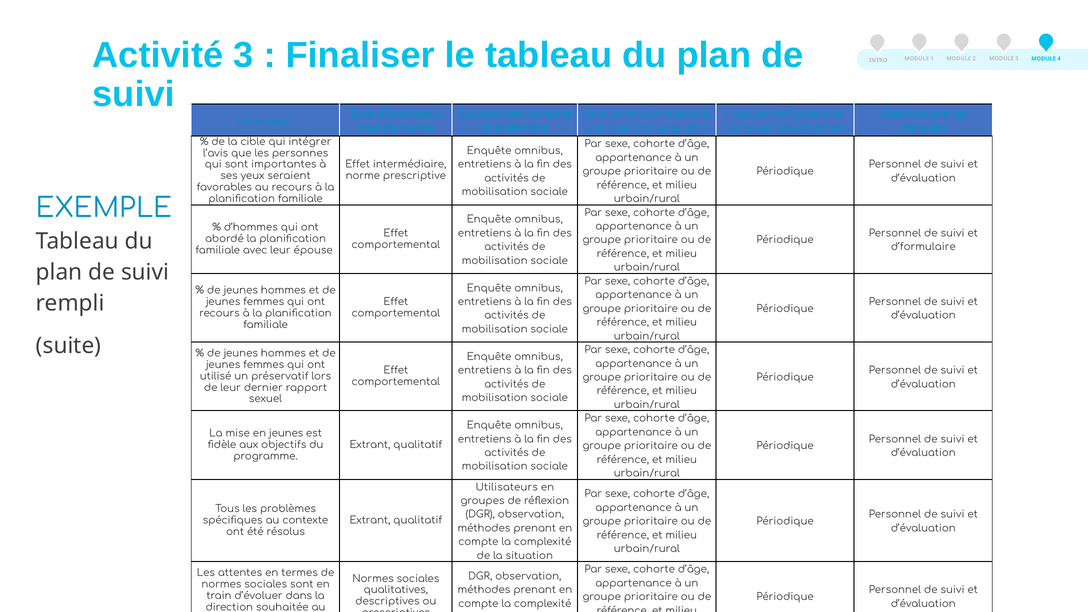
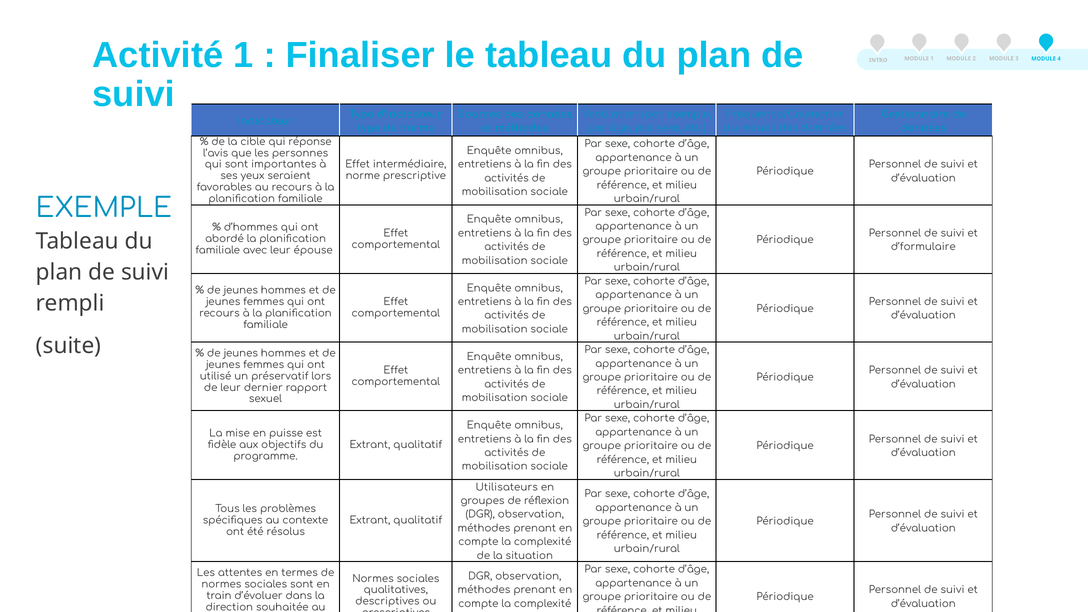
Activité 3: 3 -> 1
intégrer: intégrer -> réponse
en jeunes: jeunes -> puisse
